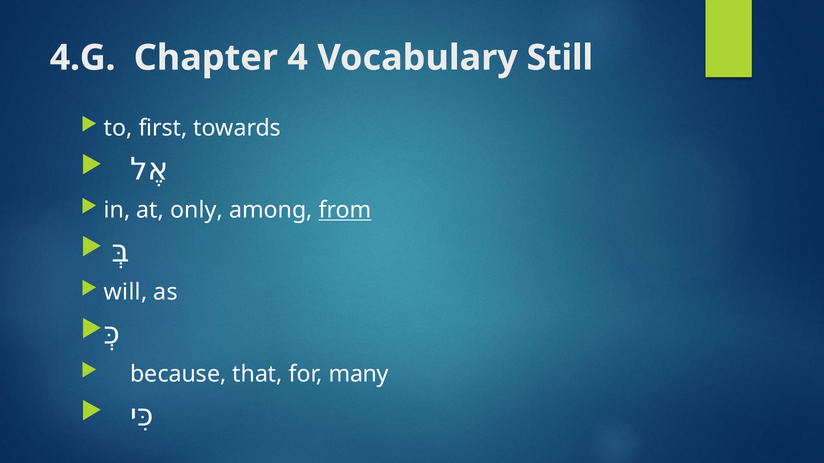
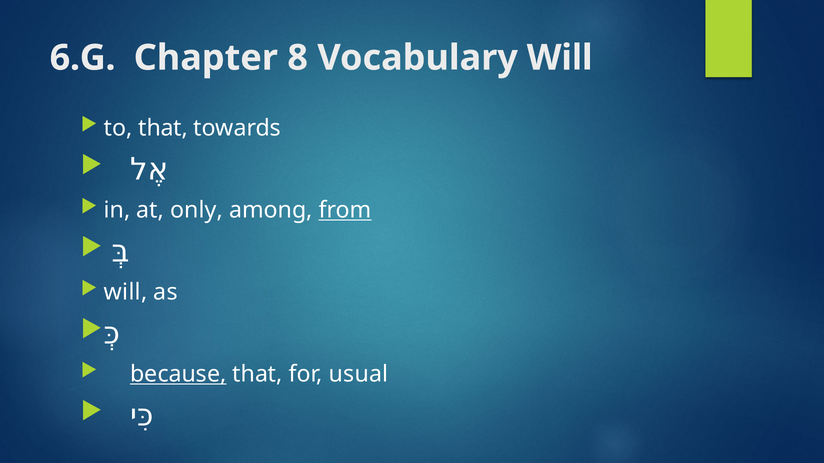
4.G: 4.G -> 6.G
4: 4 -> 8
Vocabulary Still: Still -> Will
to first: first -> that
because underline: none -> present
many: many -> usual
